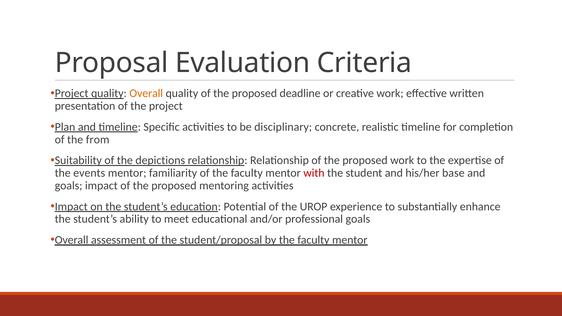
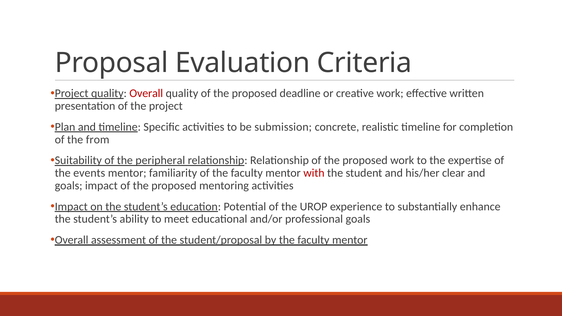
Overall at (146, 93) colour: orange -> red
disciplinary: disciplinary -> submission
depictions: depictions -> peripheral
base: base -> clear
